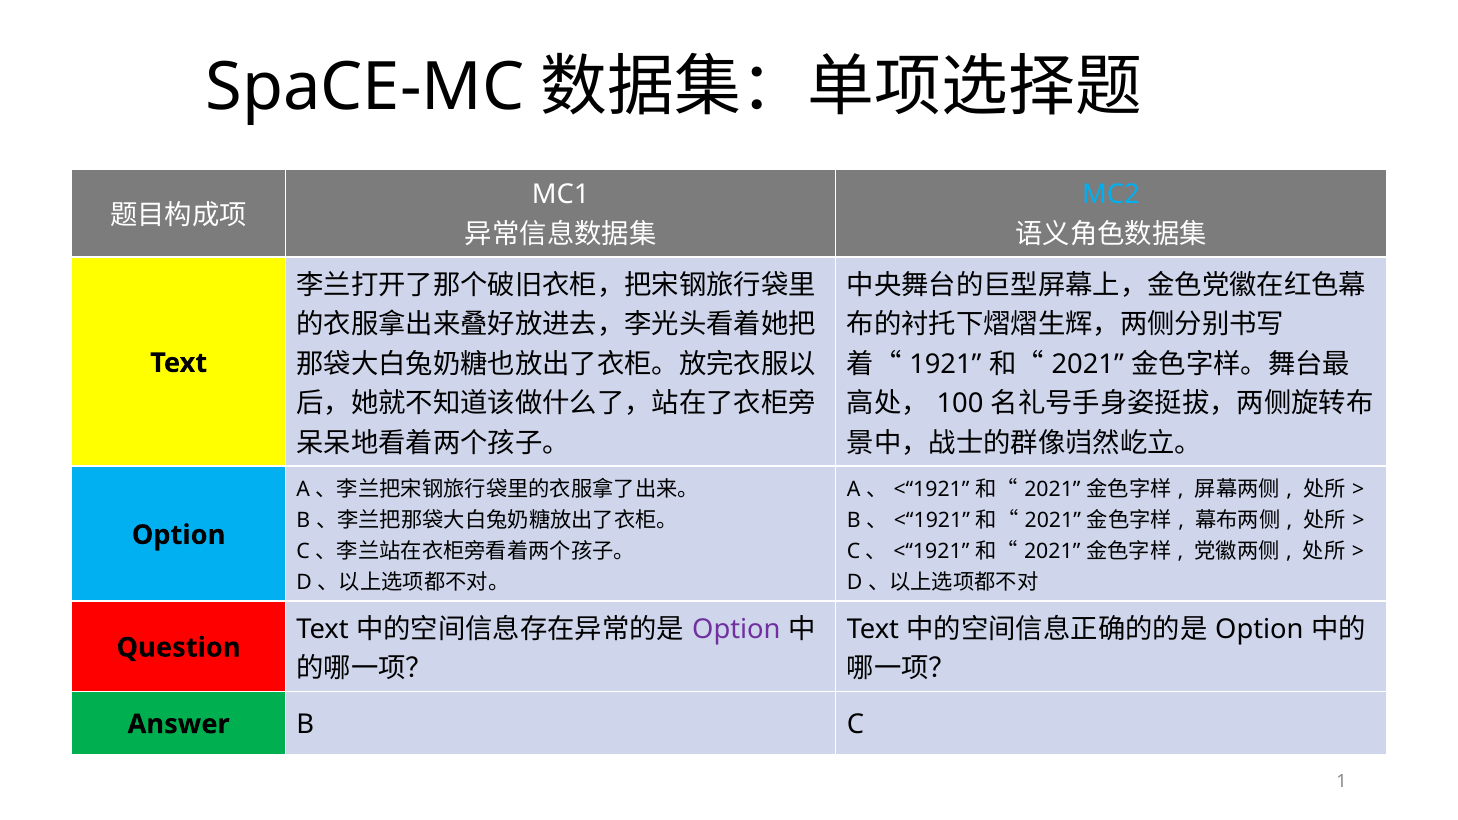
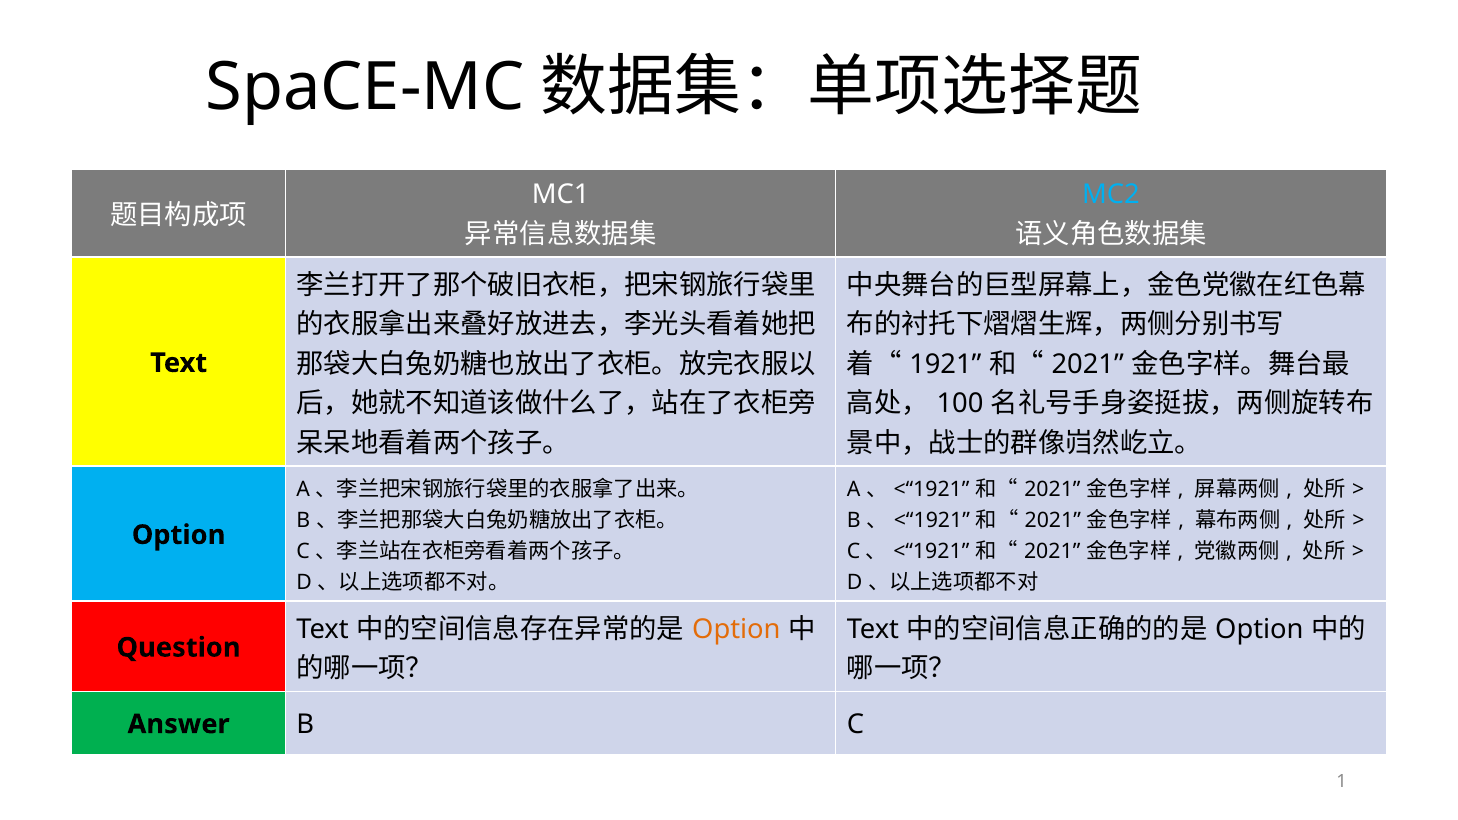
Option at (736, 629) colour: purple -> orange
